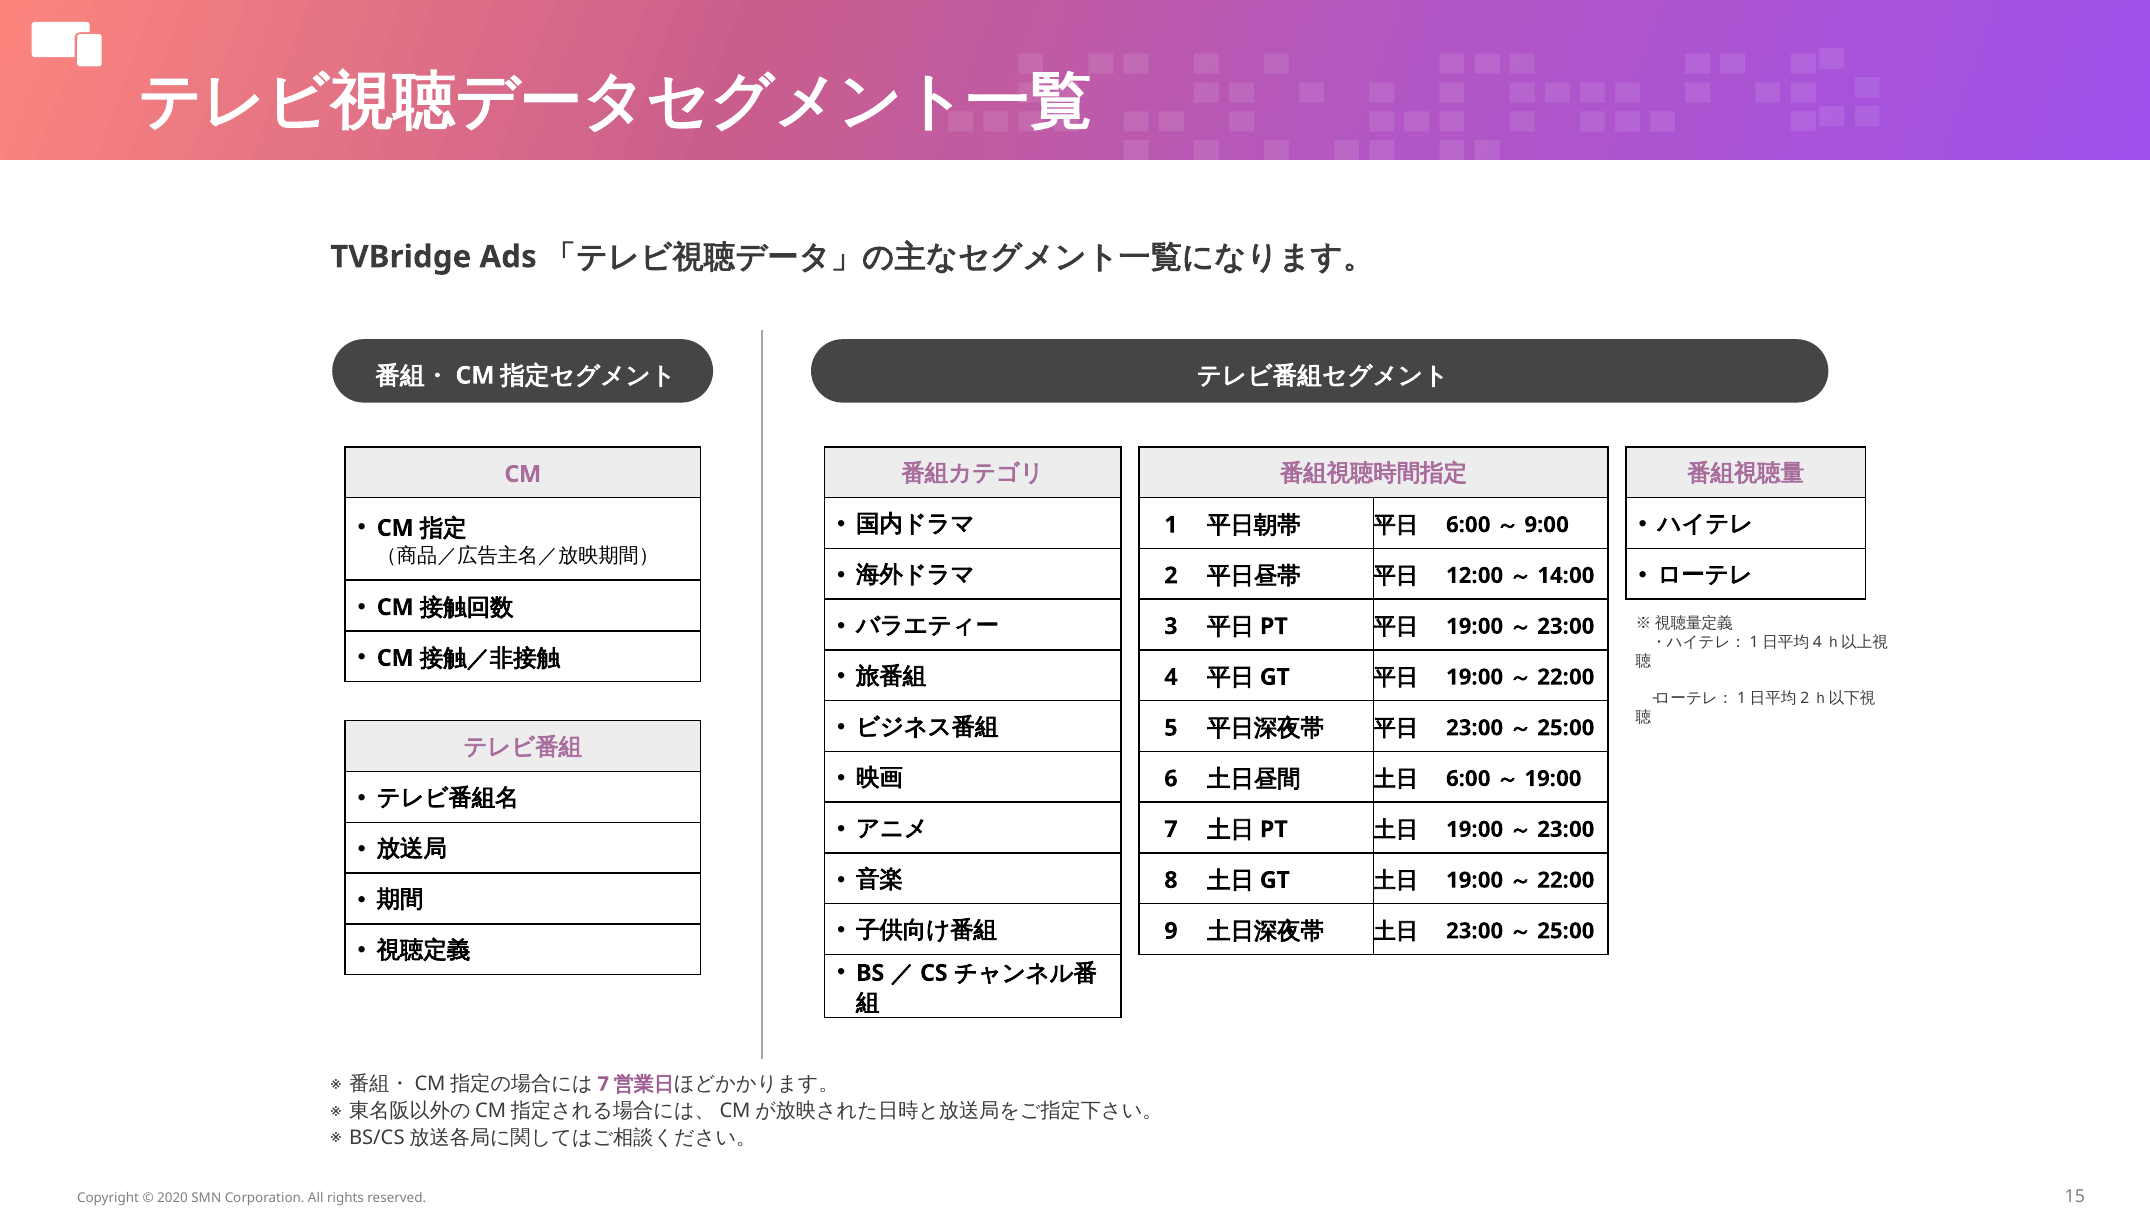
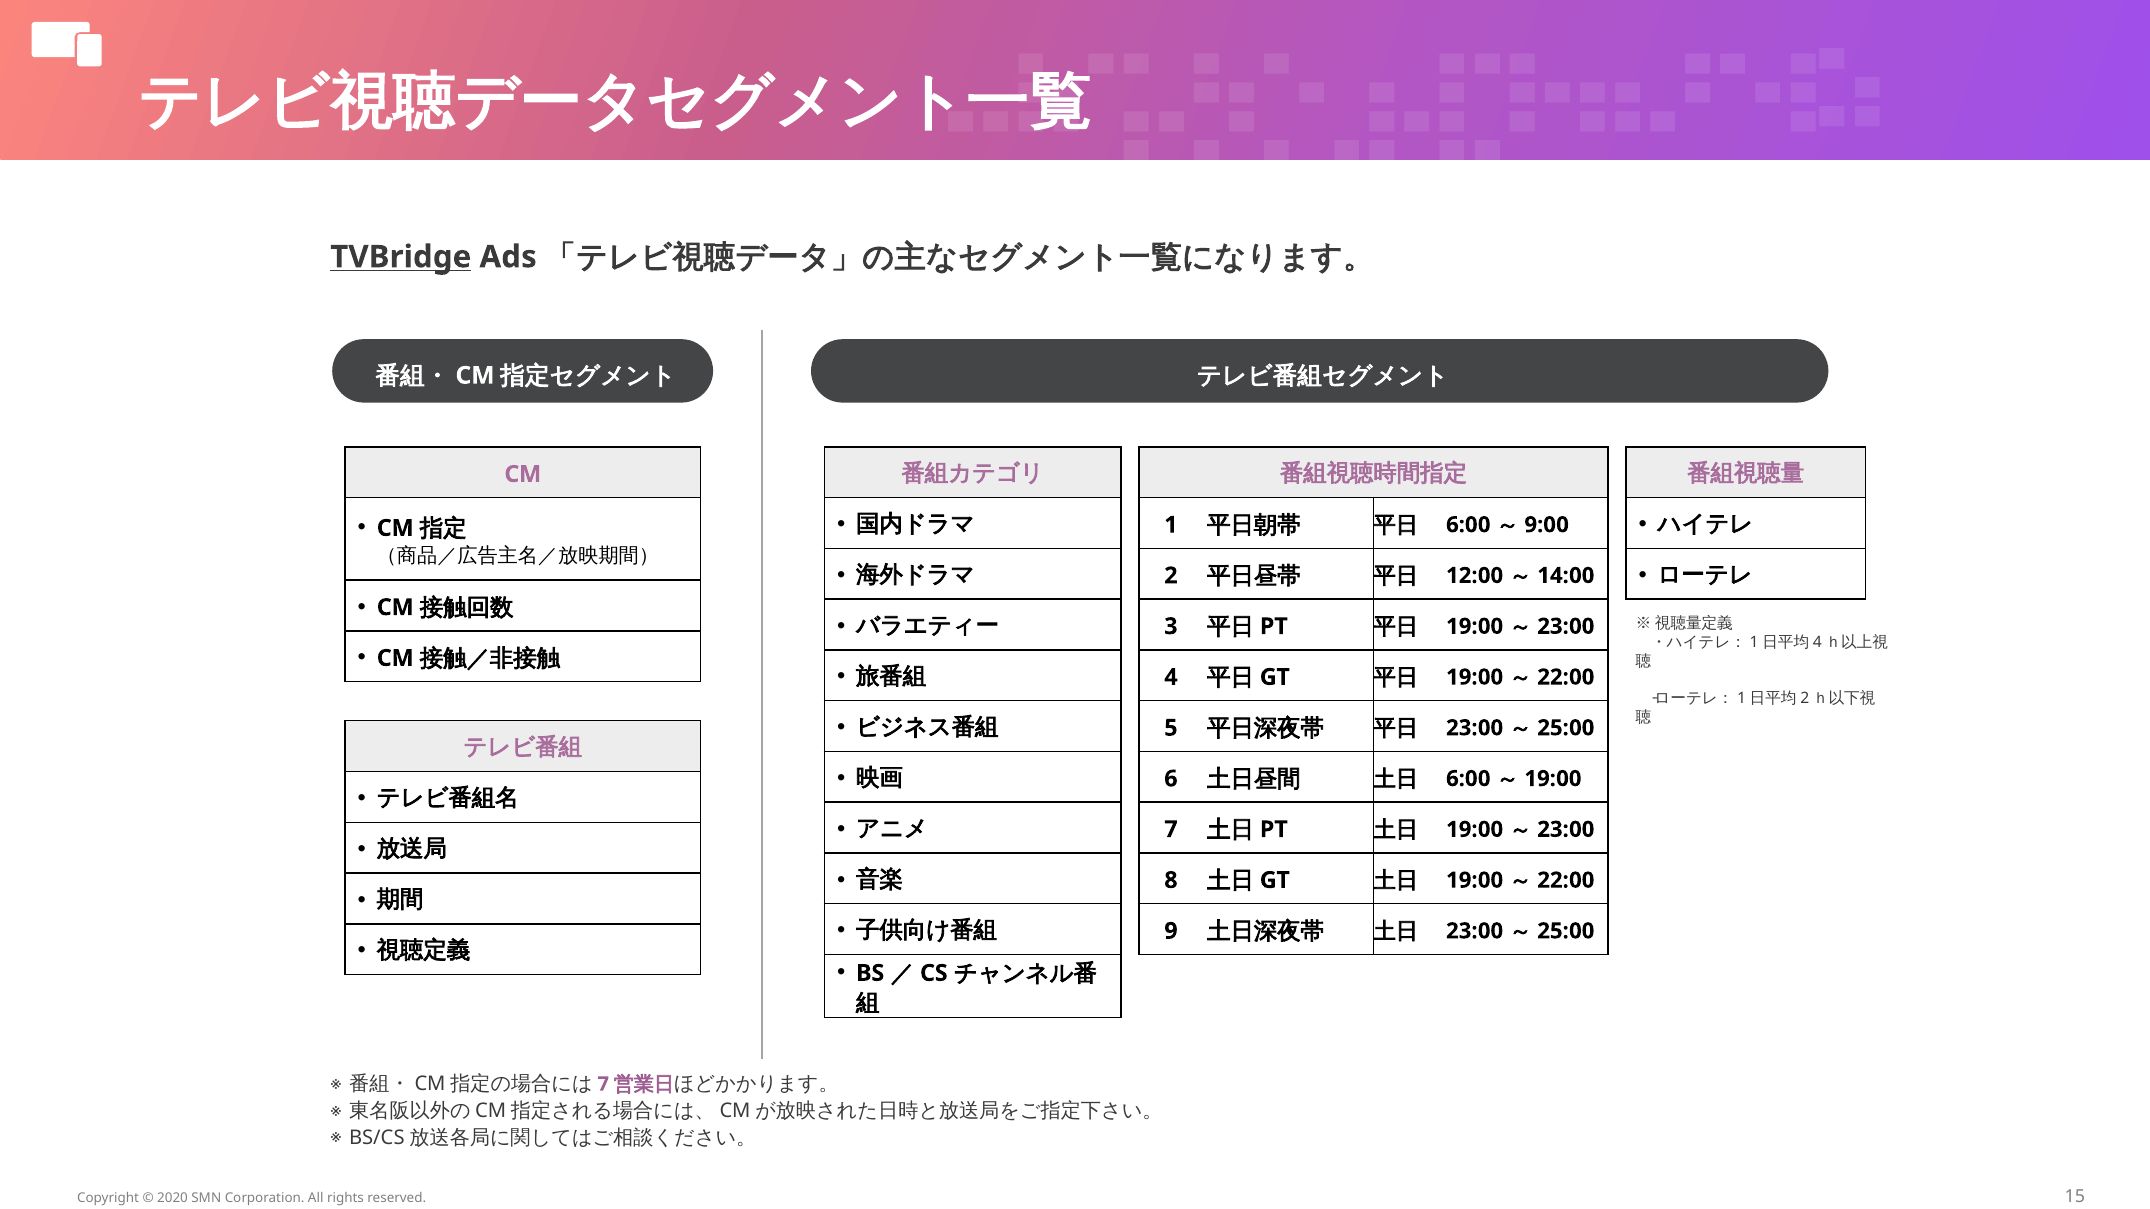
TVBridge underline: none -> present
